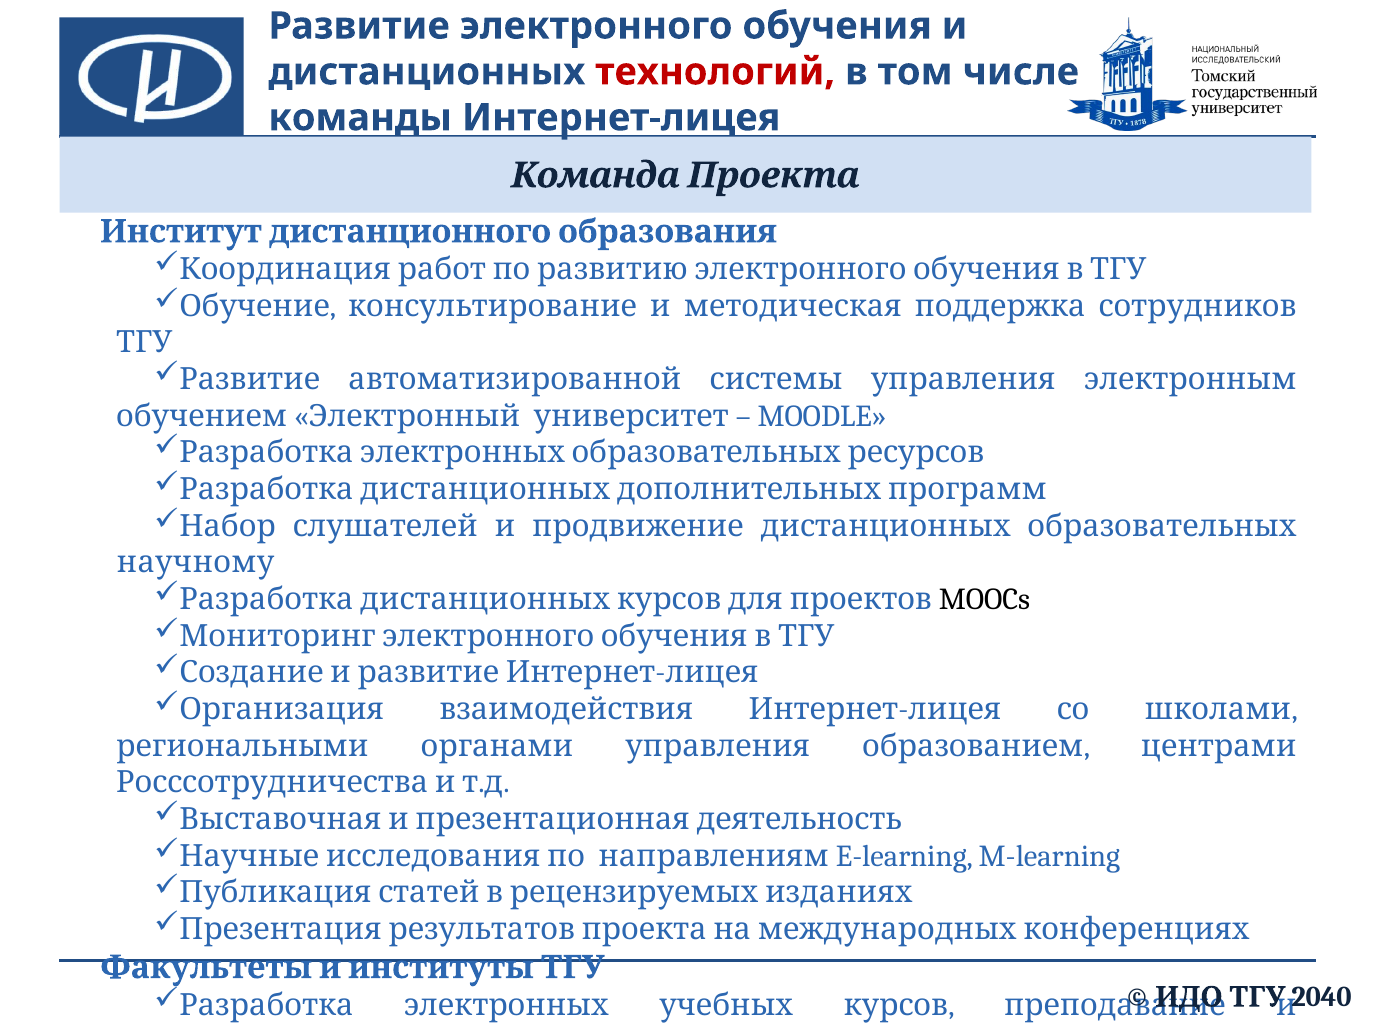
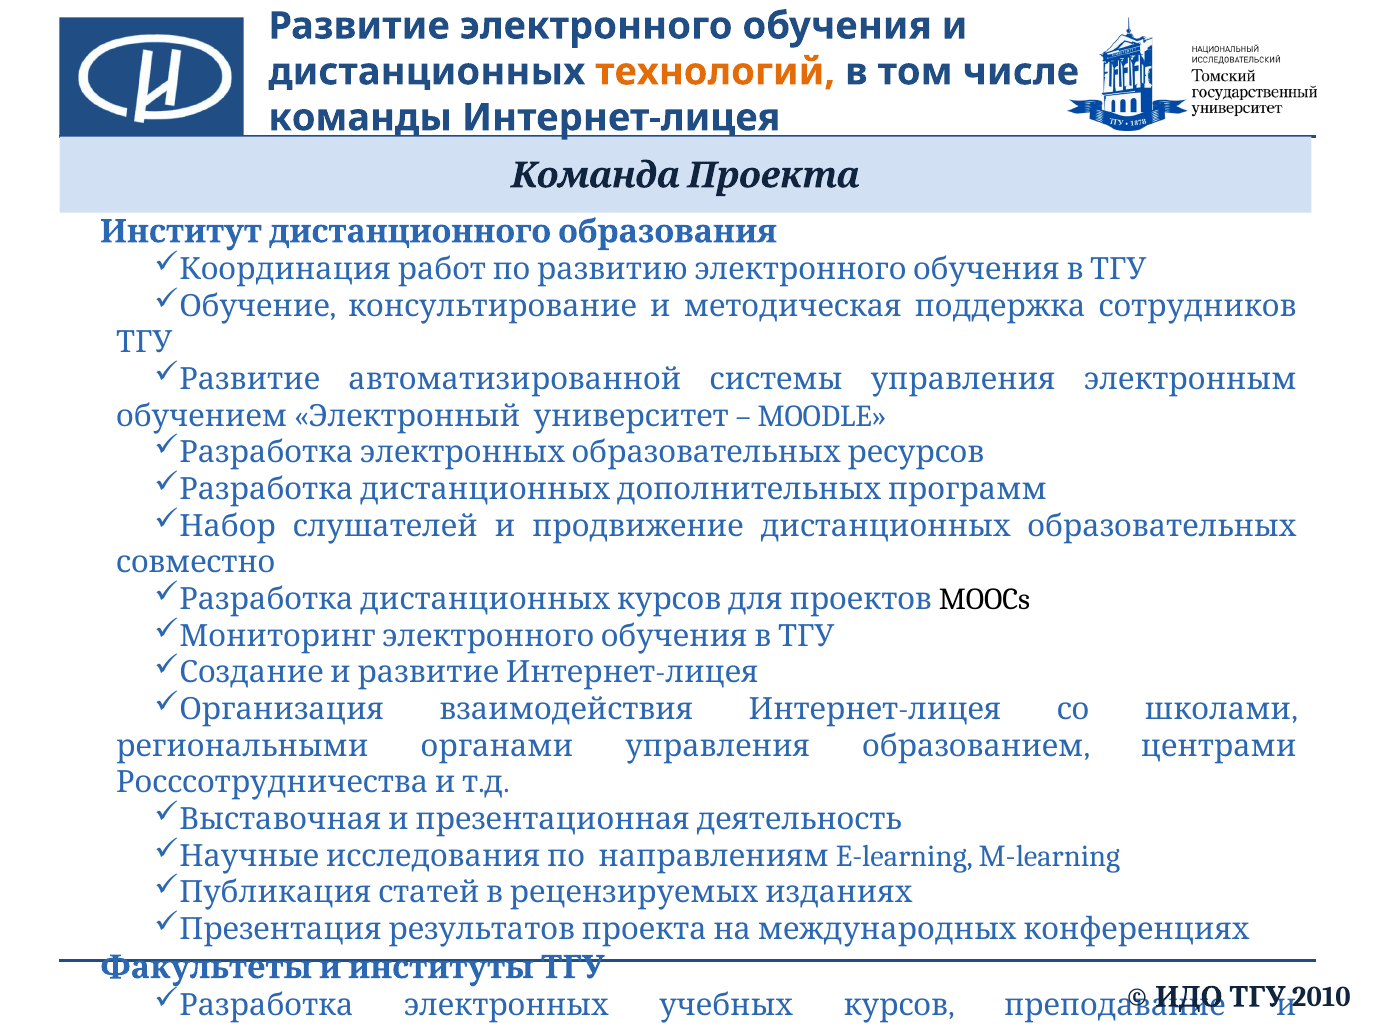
технологий colour: red -> orange
научному: научному -> совместно
2040: 2040 -> 2010
